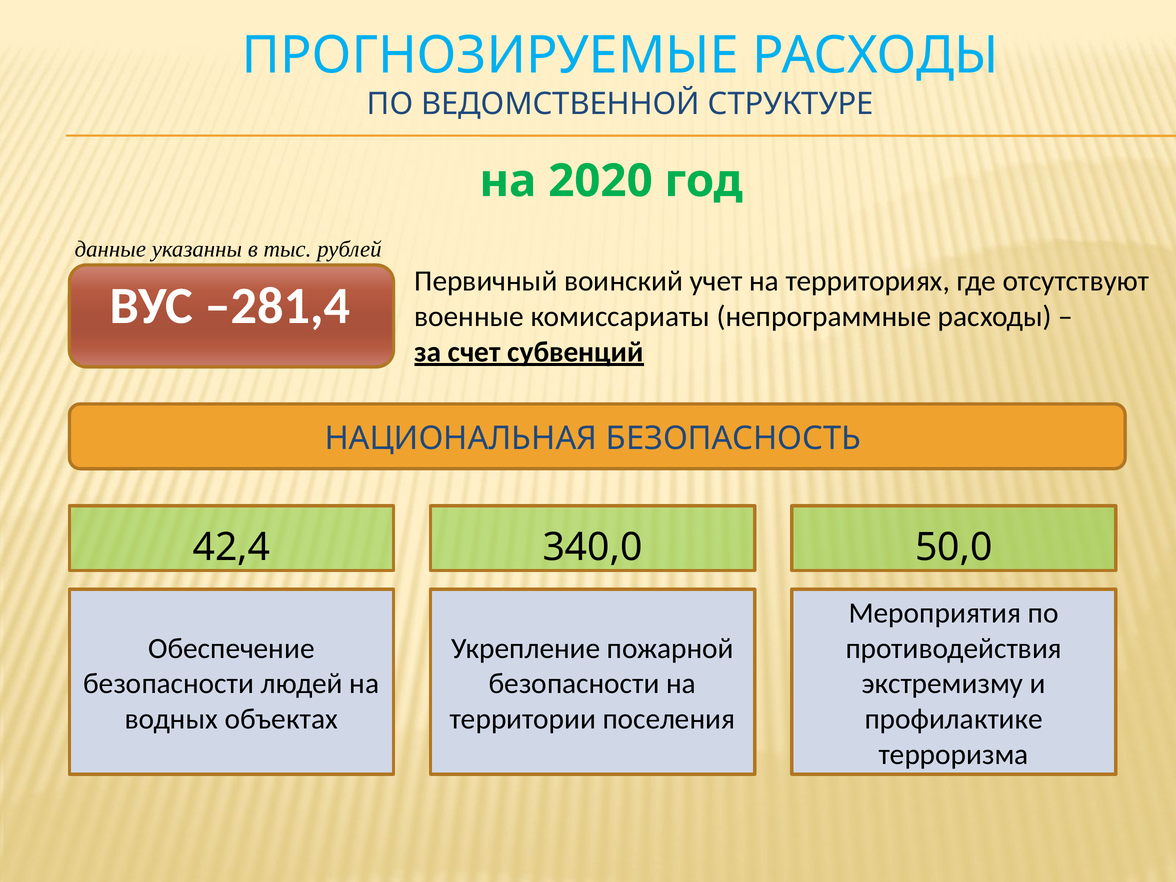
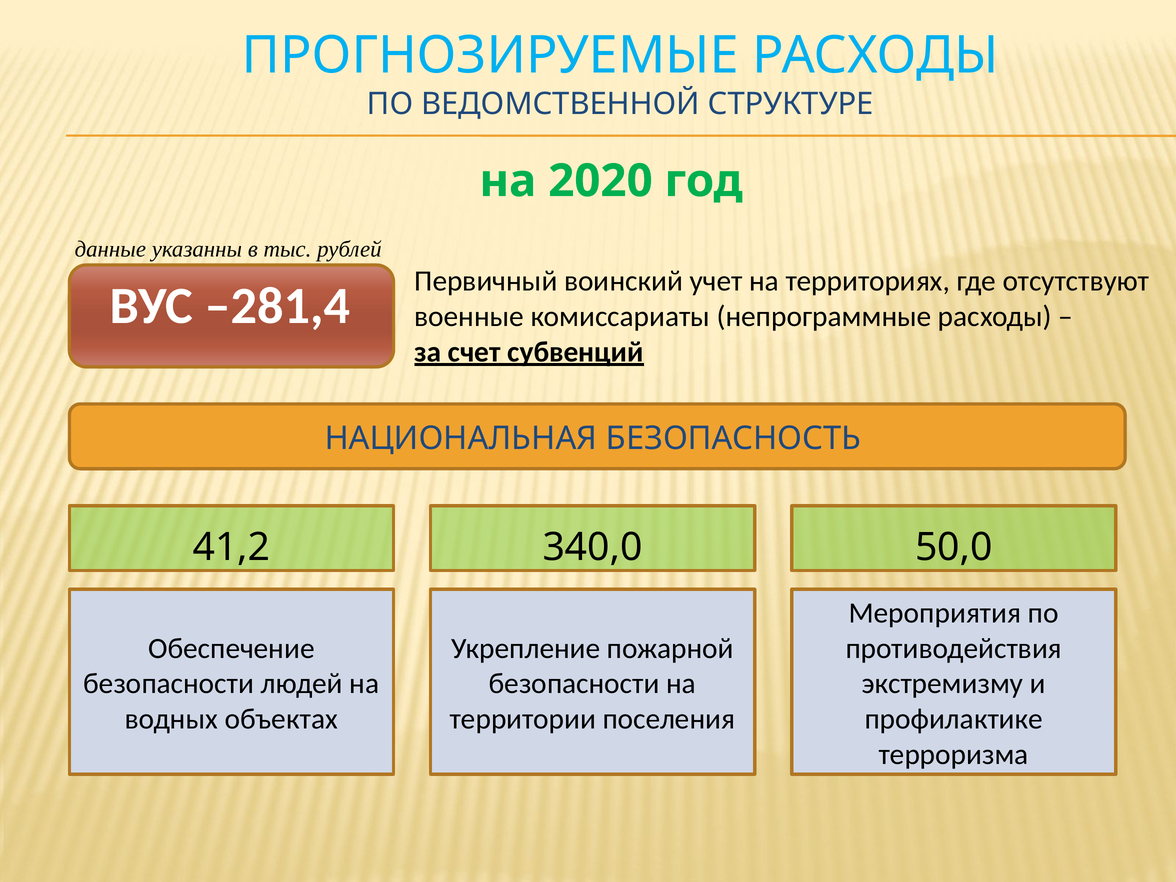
42,4: 42,4 -> 41,2
